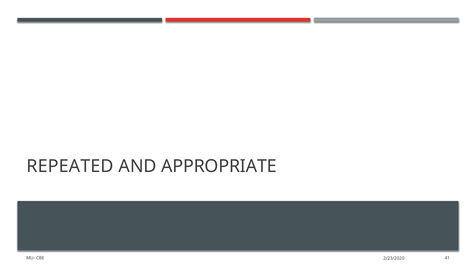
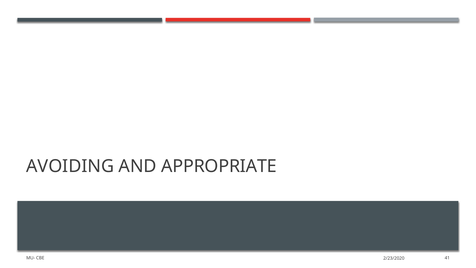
REPEATED: REPEATED -> AVOIDING
